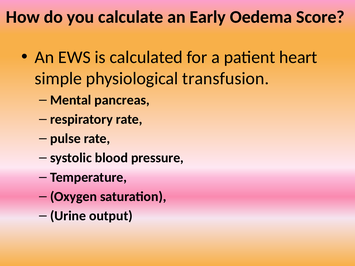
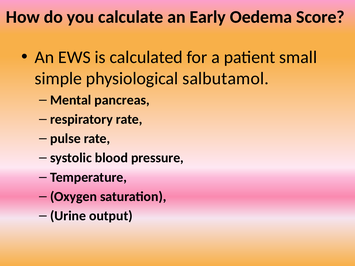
heart: heart -> small
transfusion: transfusion -> salbutamol
